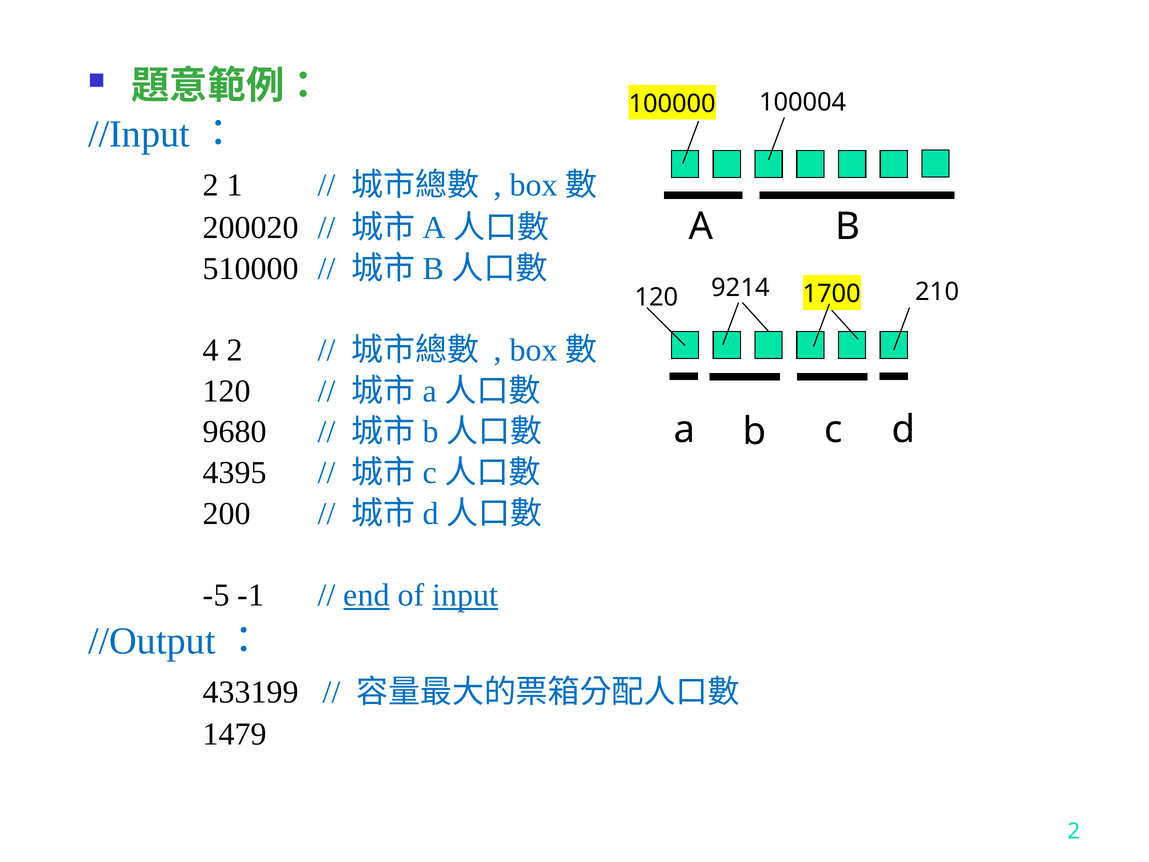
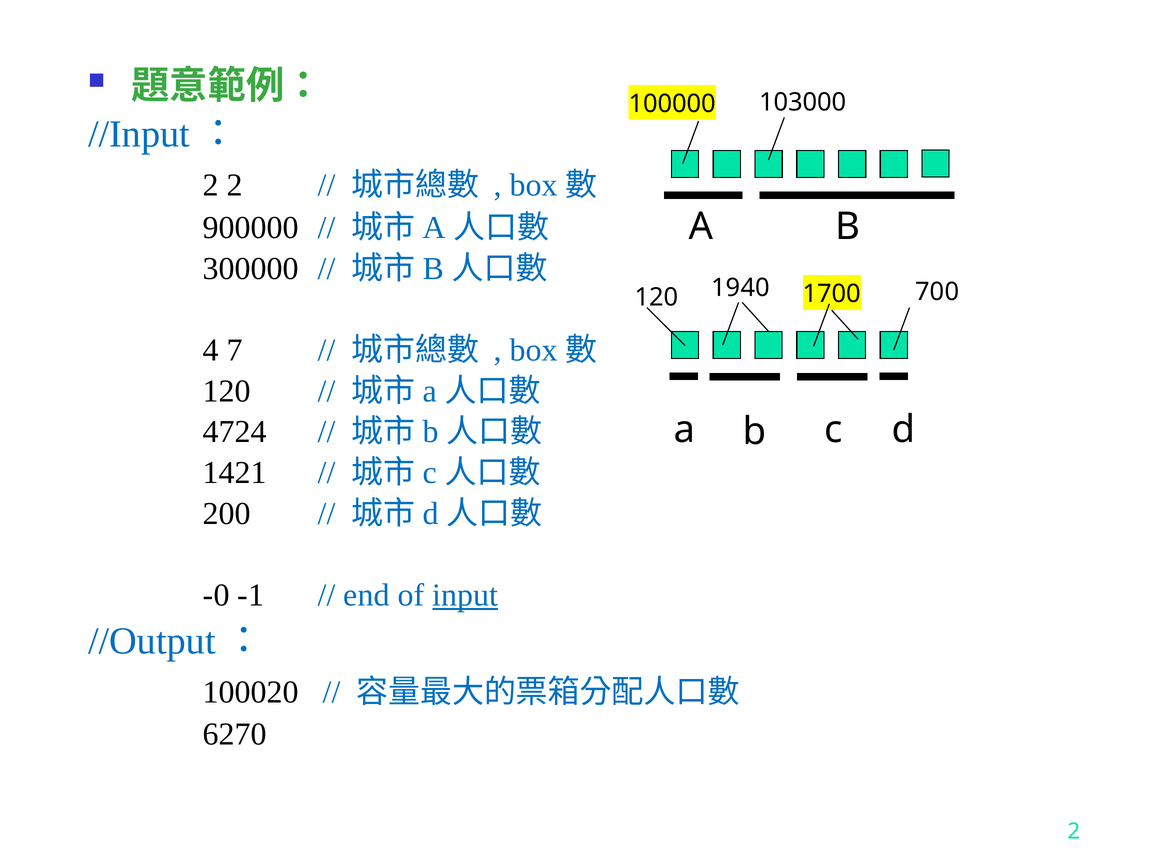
100004: 100004 -> 103000
2 1: 1 -> 2
200020: 200020 -> 900000
510000: 510000 -> 300000
9214: 9214 -> 1940
210: 210 -> 700
4 2: 2 -> 7
9680: 9680 -> 4724
4395: 4395 -> 1421
-5: -5 -> -0
end underline: present -> none
433199: 433199 -> 100020
1479: 1479 -> 6270
